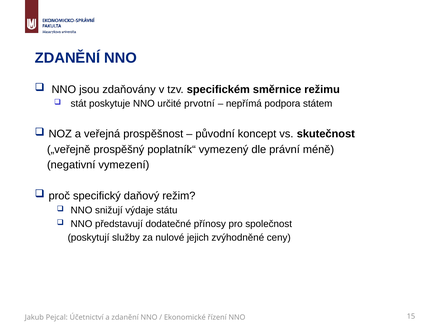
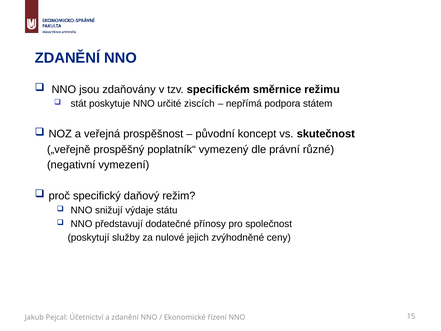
prvotní: prvotní -> ziscích
méně: méně -> různé
